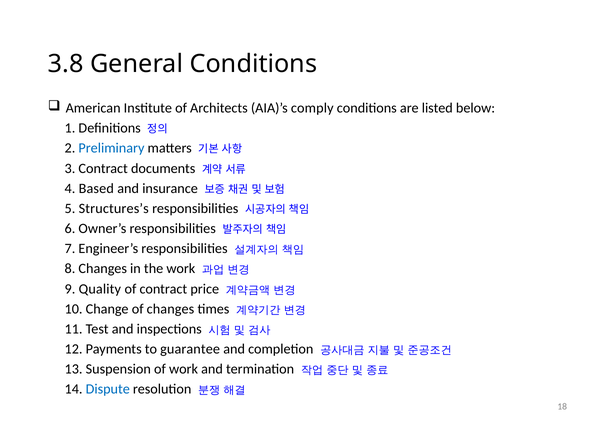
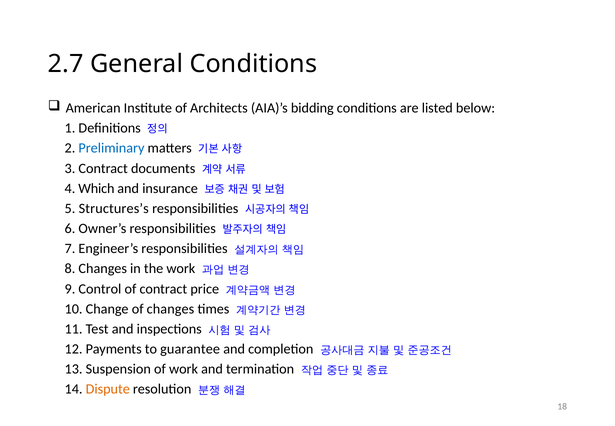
3.8: 3.8 -> 2.7
comply: comply -> bidding
Based: Based -> Which
Quality: Quality -> Control
Dispute colour: blue -> orange
